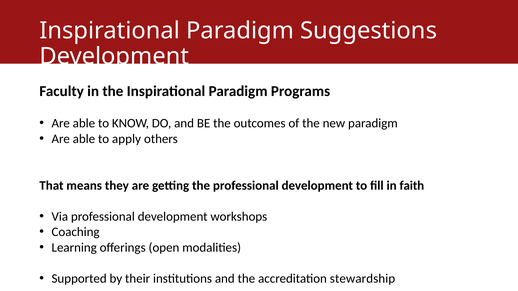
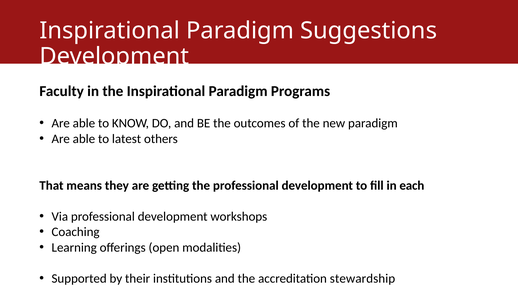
apply: apply -> latest
faith: faith -> each
